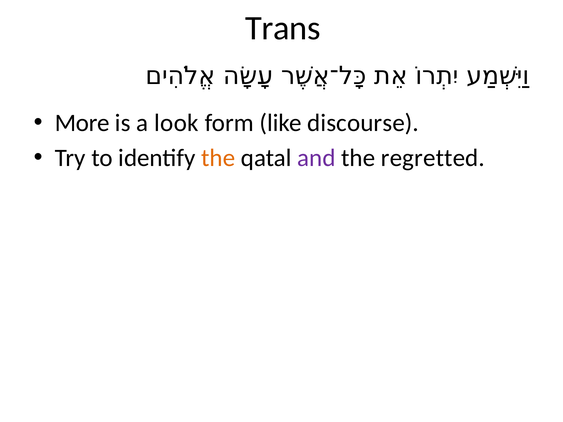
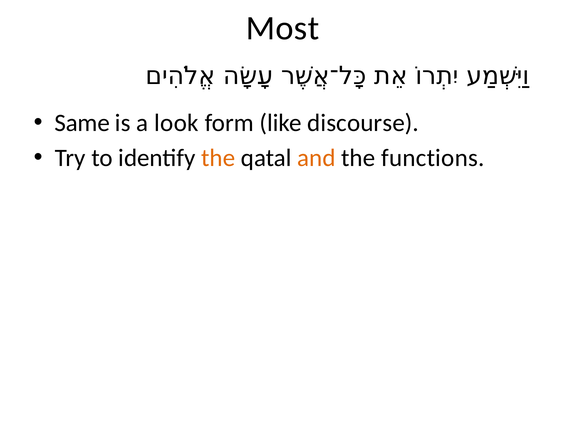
Trans: Trans -> Most
More: More -> Same
and colour: purple -> orange
regretted: regretted -> functions
